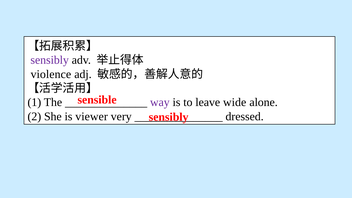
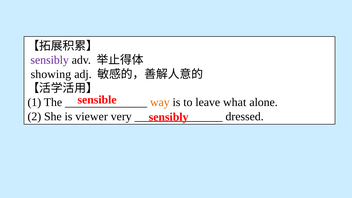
violence: violence -> showing
way colour: purple -> orange
wide: wide -> what
